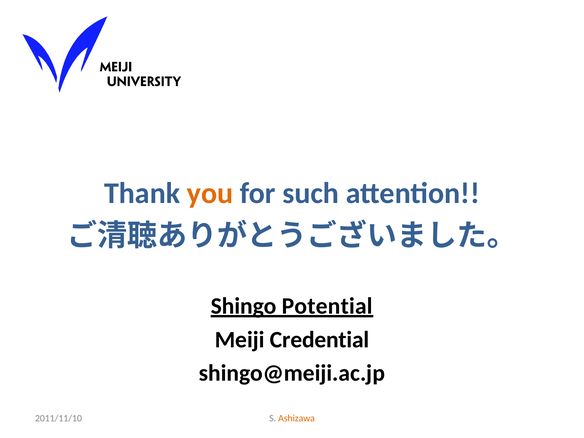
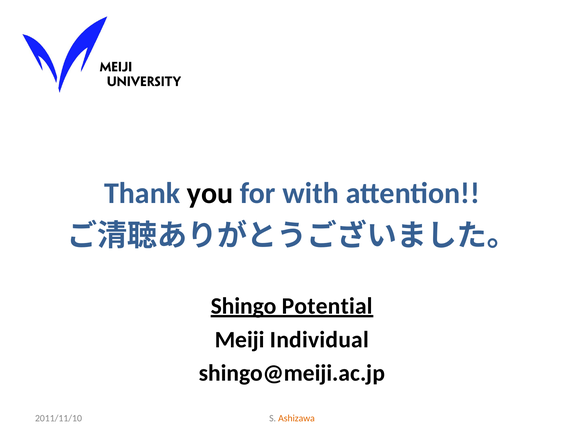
you colour: orange -> black
such: such -> with
Credential: Credential -> Individual
